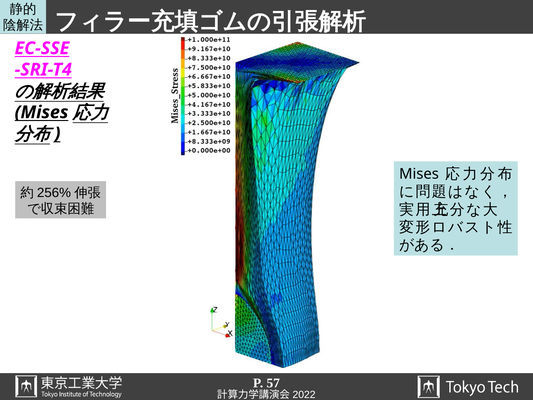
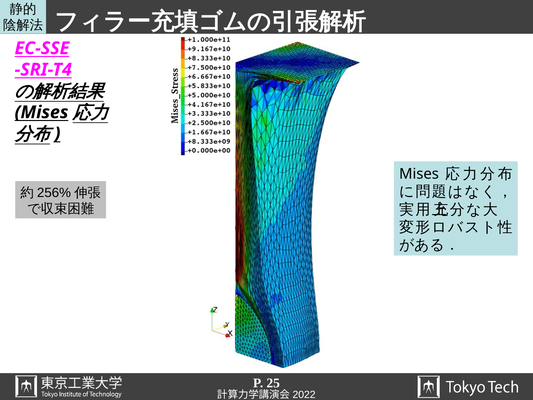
57: 57 -> 25
